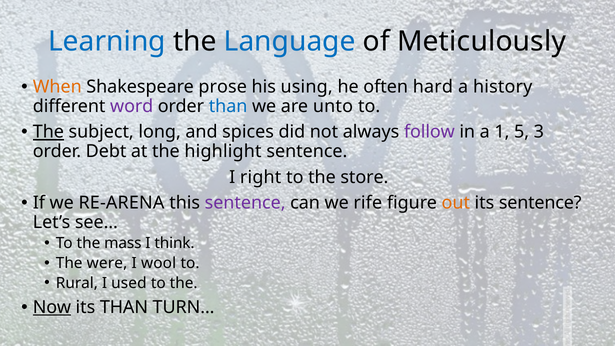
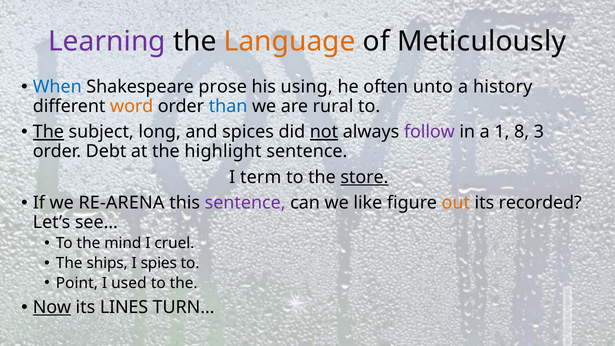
Learning colour: blue -> purple
Language colour: blue -> orange
When colour: orange -> blue
hard: hard -> unto
word colour: purple -> orange
unto: unto -> rural
not underline: none -> present
5: 5 -> 8
right: right -> term
store underline: none -> present
rife: rife -> like
its sentence: sentence -> recorded
mass: mass -> mind
think: think -> cruel
were: were -> ships
wool: wool -> spies
Rural: Rural -> Point
its THAN: THAN -> LINES
